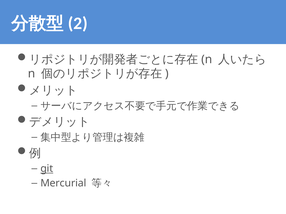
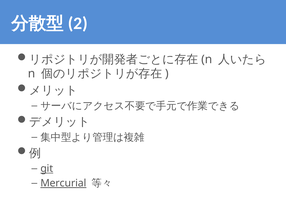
Mercurial underline: none -> present
